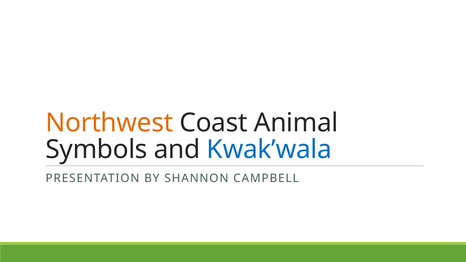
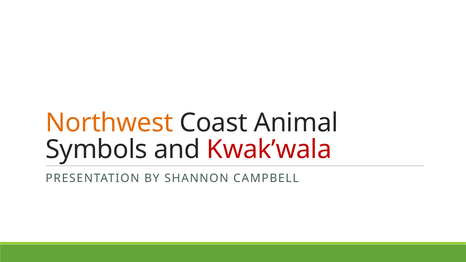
Kwak’wala colour: blue -> red
